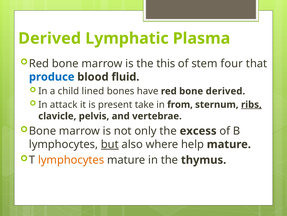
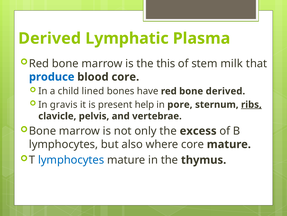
four: four -> milk
blood fluid: fluid -> core
attack: attack -> gravis
take: take -> help
from: from -> pore
but underline: present -> none
where help: help -> core
lymphocytes at (71, 159) colour: orange -> blue
